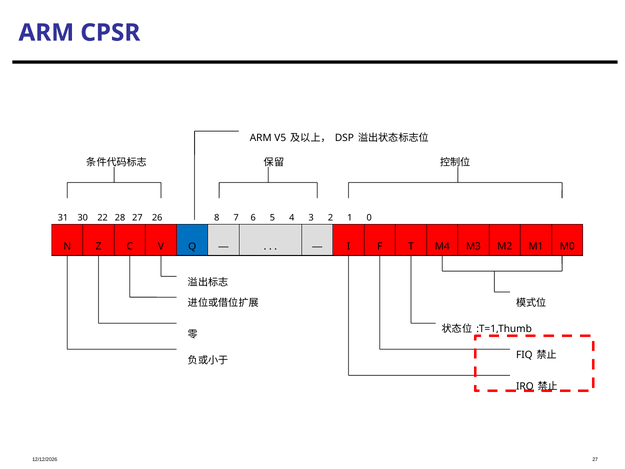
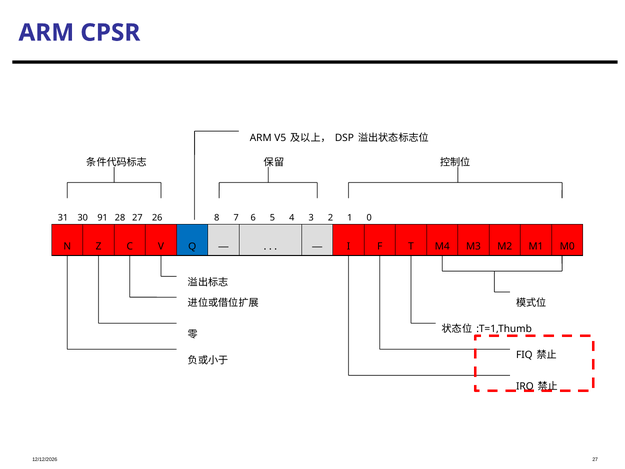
22: 22 -> 91
